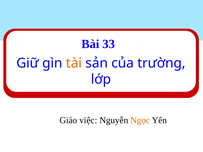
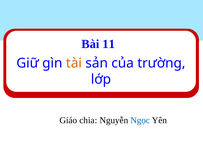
33: 33 -> 11
việc: việc -> chia
Ngọc colour: orange -> blue
